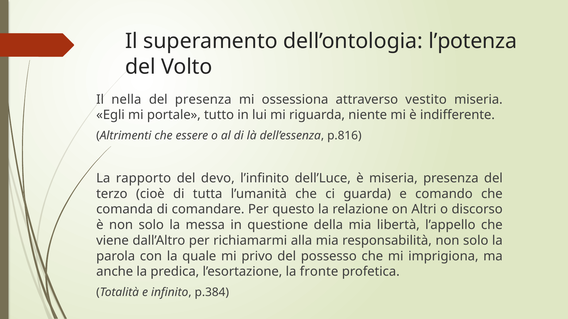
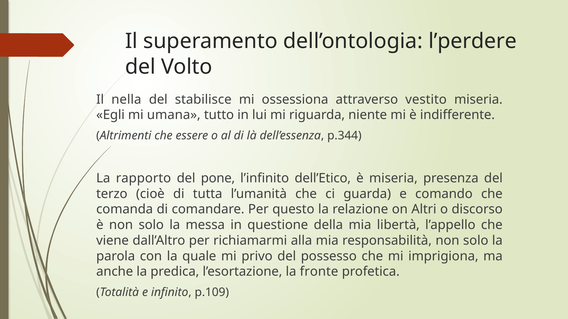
l’potenza: l’potenza -> l’perdere
del presenza: presenza -> stabilisce
portale: portale -> umana
p.816: p.816 -> p.344
devo: devo -> pone
dell’Luce: dell’Luce -> dell’Etico
p.384: p.384 -> p.109
